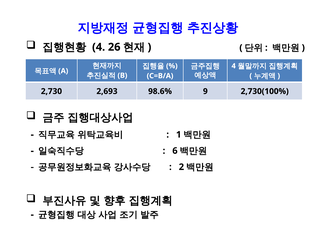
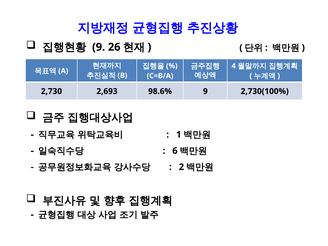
4 at (99, 47): 4 -> 9
